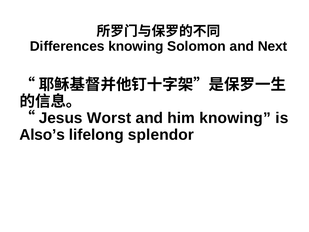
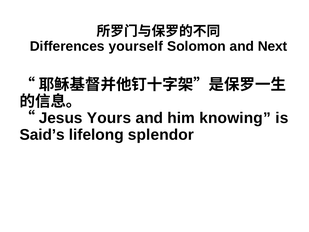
Differences knowing: knowing -> yourself
Worst: Worst -> Yours
Also’s: Also’s -> Said’s
